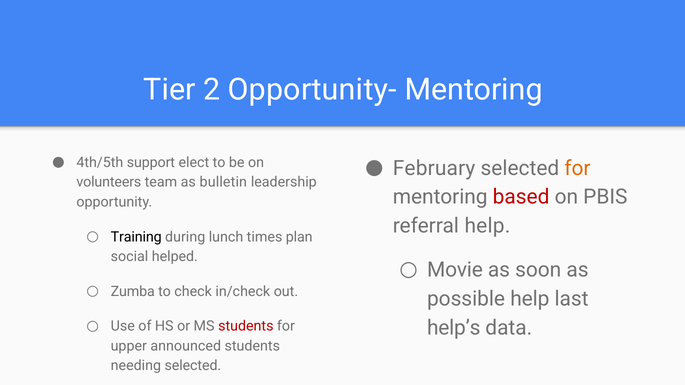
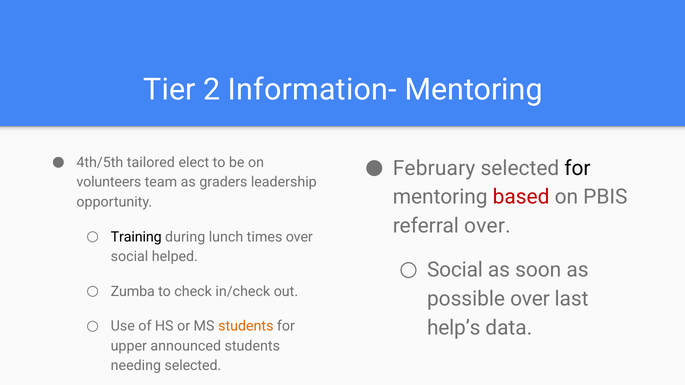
Opportunity-: Opportunity- -> Information-
support: support -> tailored
for at (577, 168) colour: orange -> black
bulletin: bulletin -> graders
referral help: help -> over
times plan: plan -> over
Movie at (455, 270): Movie -> Social
possible help: help -> over
students at (246, 326) colour: red -> orange
